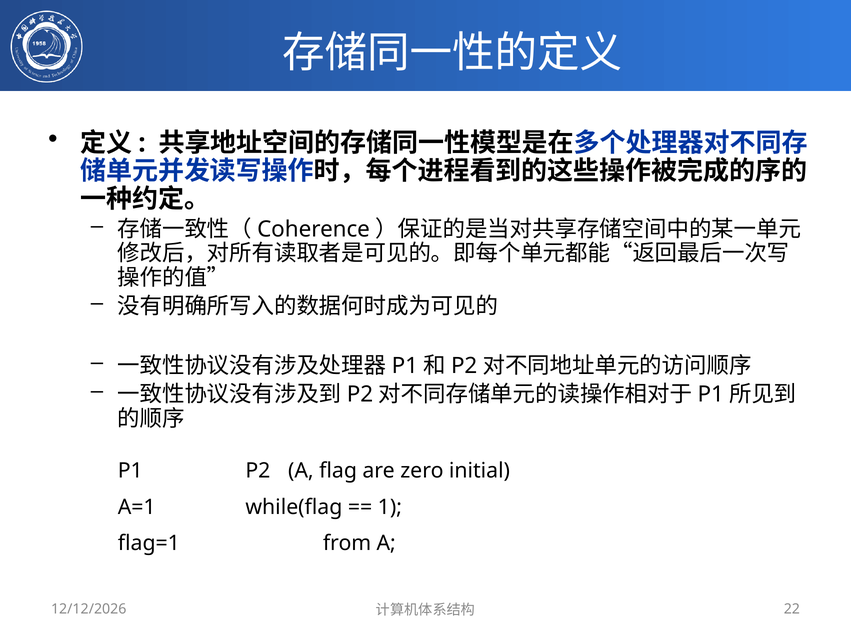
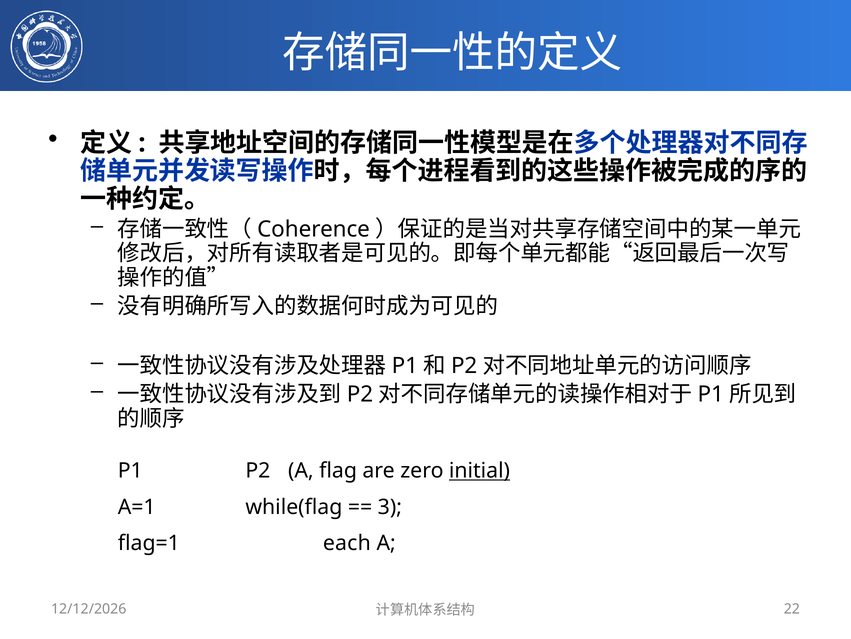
initial underline: none -> present
1: 1 -> 3
from: from -> each
